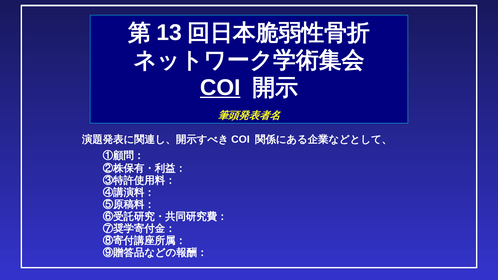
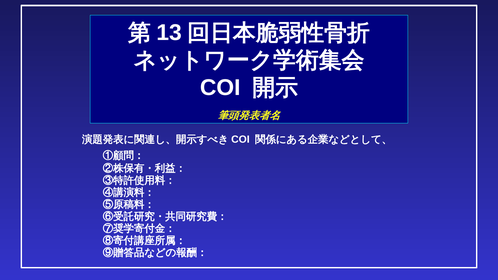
COI underline: present -> none
